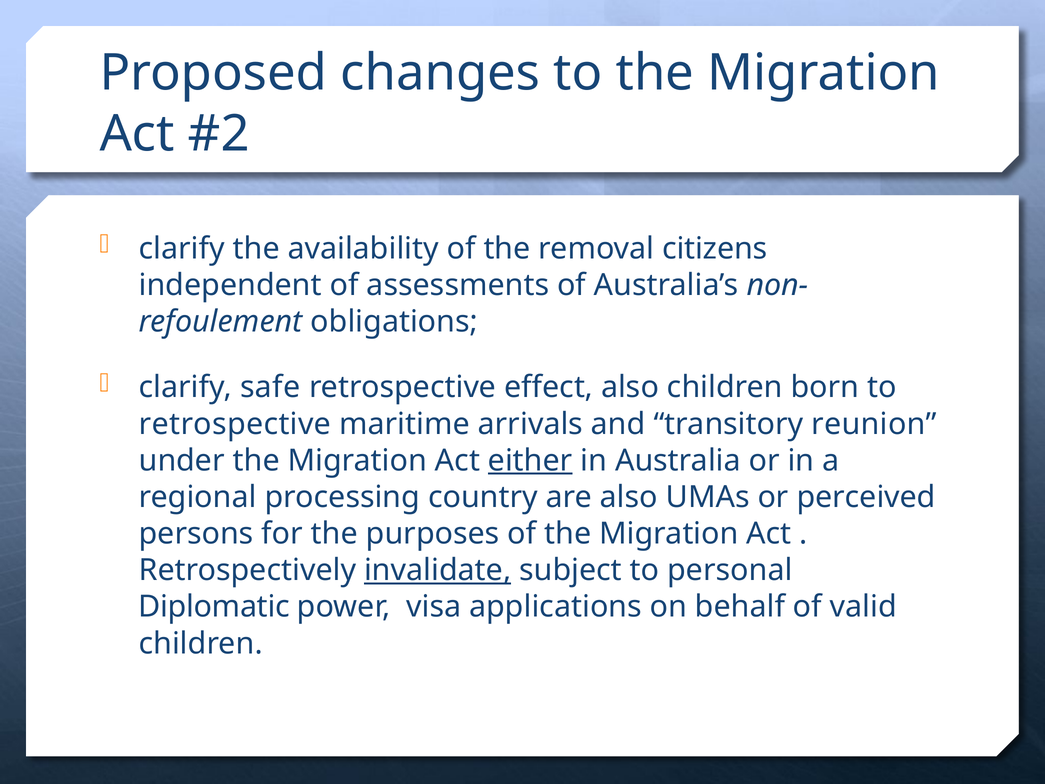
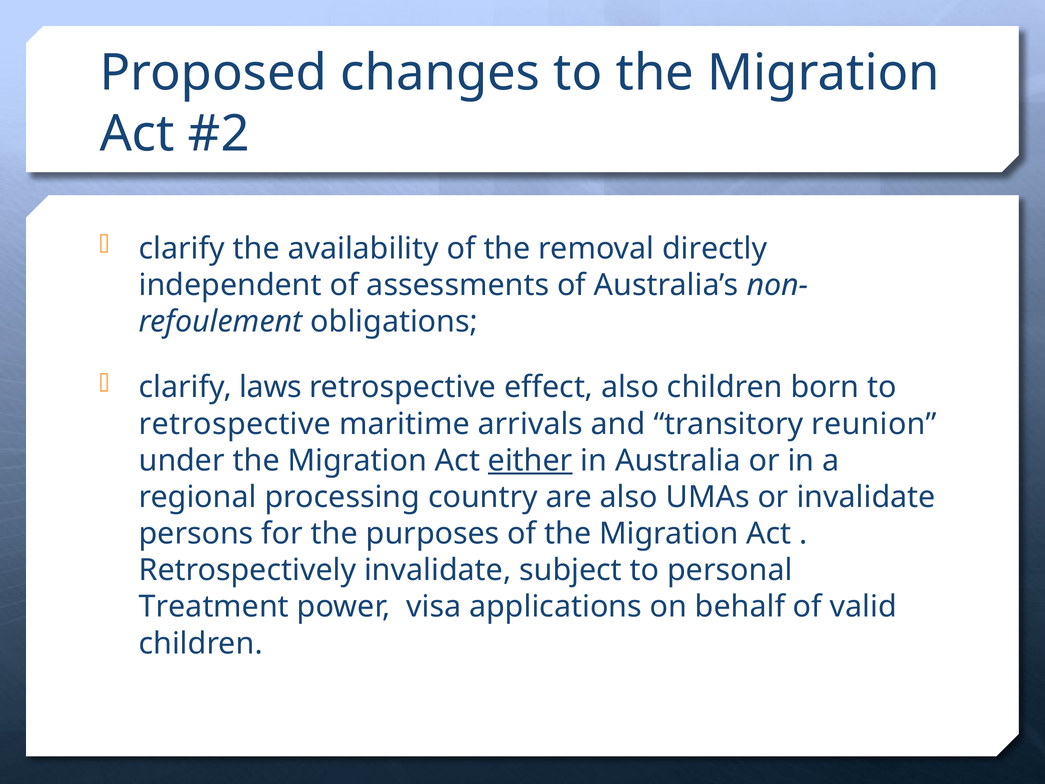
citizens: citizens -> directly
safe: safe -> laws
or perceived: perceived -> invalidate
invalidate at (438, 570) underline: present -> none
Diplomatic: Diplomatic -> Treatment
